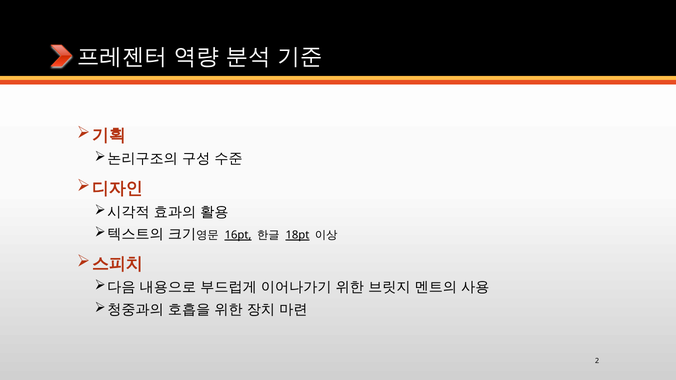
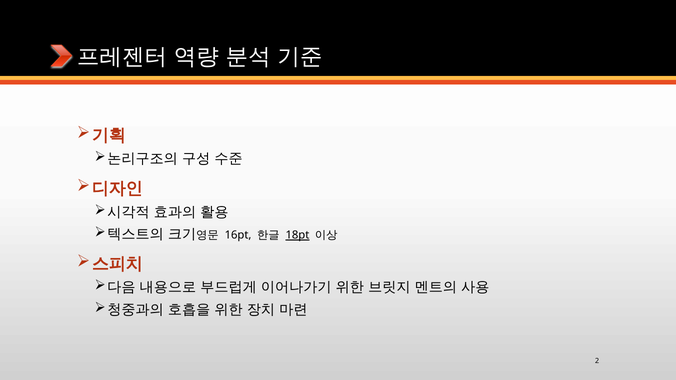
16pt underline: present -> none
